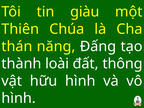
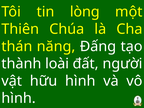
giàu: giàu -> lòng
thông: thông -> người
